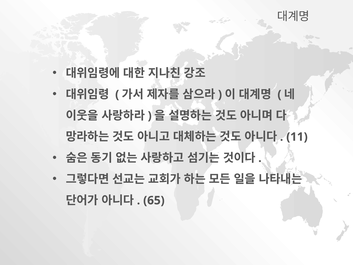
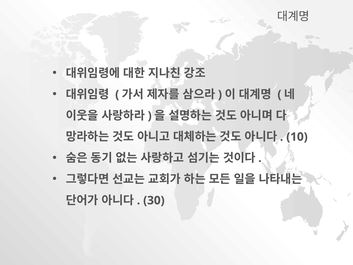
11: 11 -> 10
65: 65 -> 30
